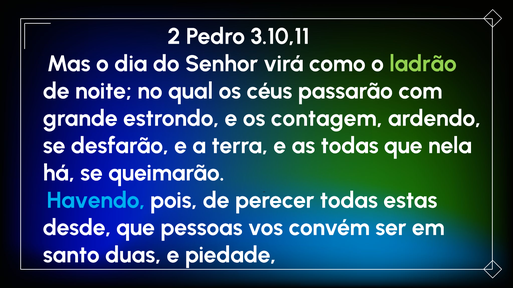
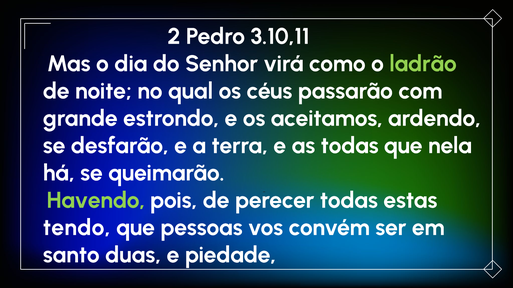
contagem: contagem -> aceitamos
Havendo colour: light blue -> light green
desde: desde -> tendo
